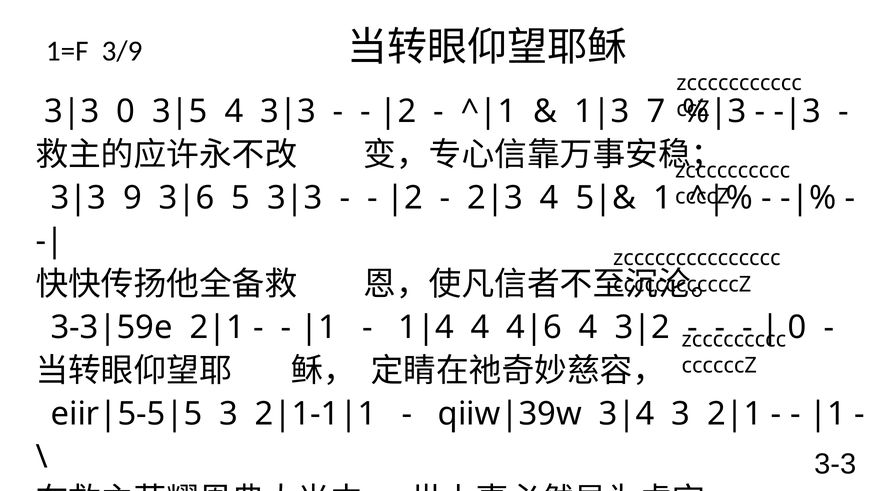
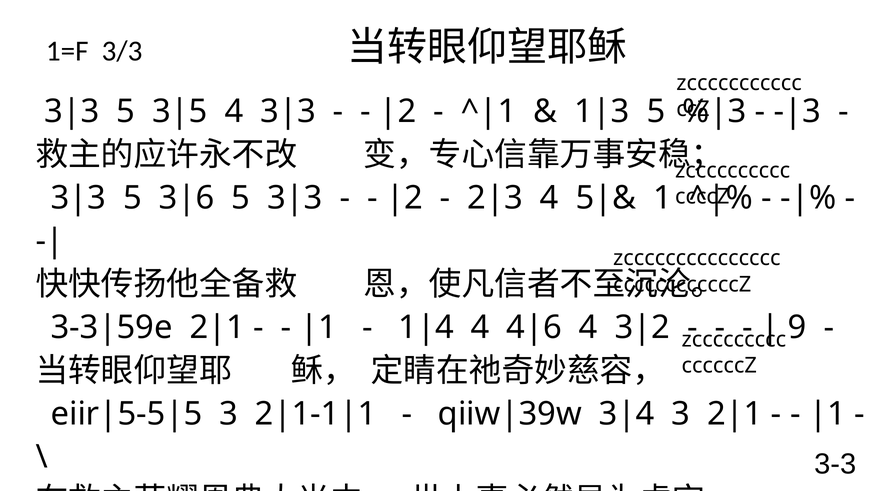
3/9: 3/9 -> 3/3
0 at (126, 112): 0 -> 5
7 at (656, 112): 7 -> 5
9 at (132, 198): 9 -> 5
0 at (797, 328): 0 -> 9
